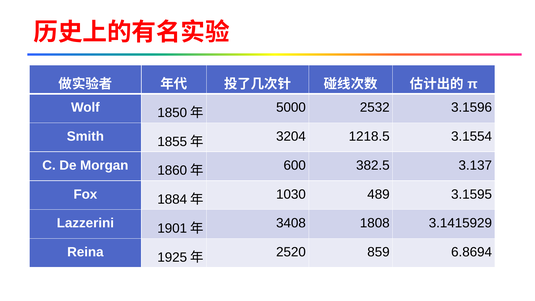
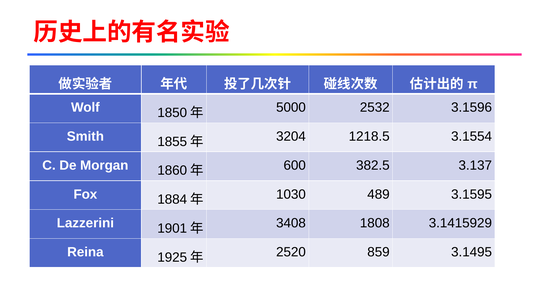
6.8694: 6.8694 -> 3.1495
